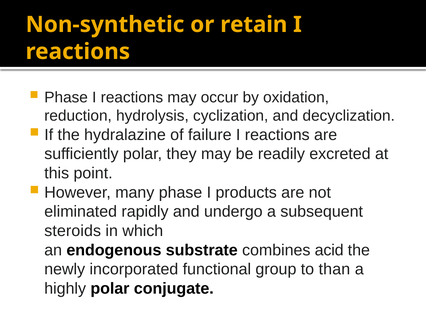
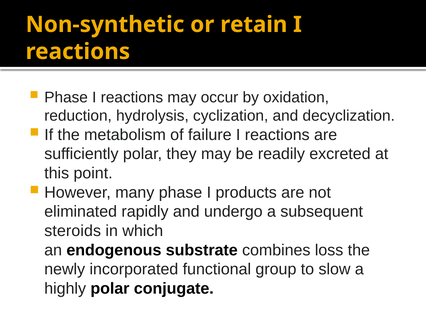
hydralazine: hydralazine -> metabolism
acid: acid -> loss
than: than -> slow
